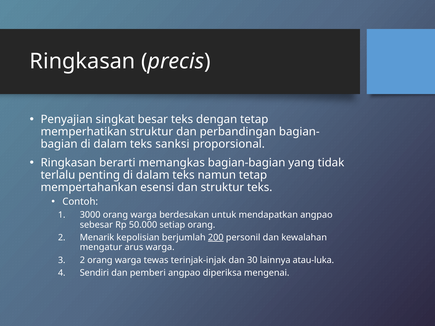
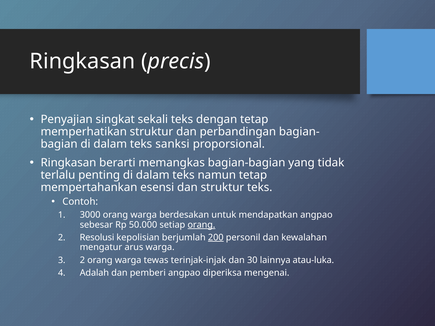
besar: besar -> sekali
orang at (201, 225) underline: none -> present
Menarik: Menarik -> Resolusi
Sendiri: Sendiri -> Adalah
